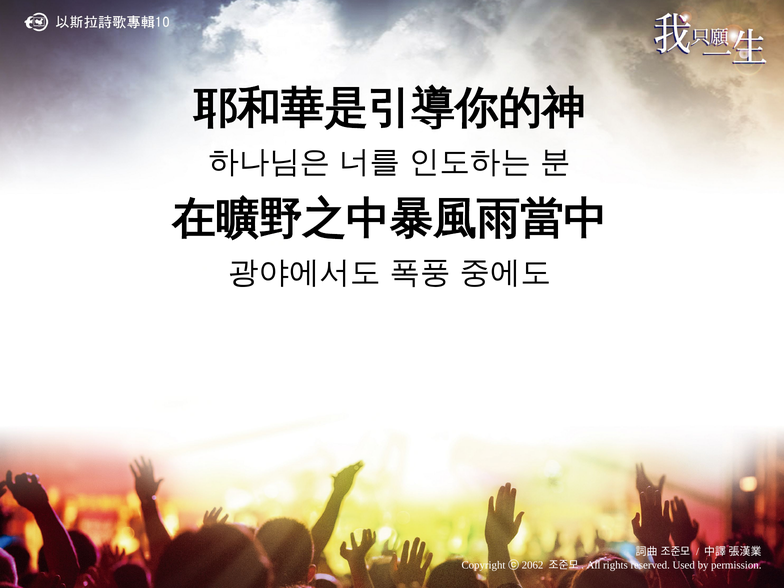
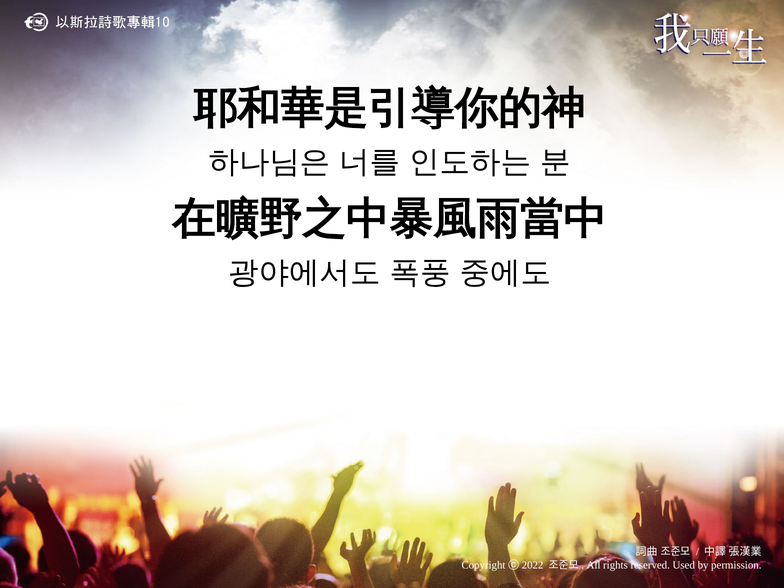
2062: 2062 -> 2022
